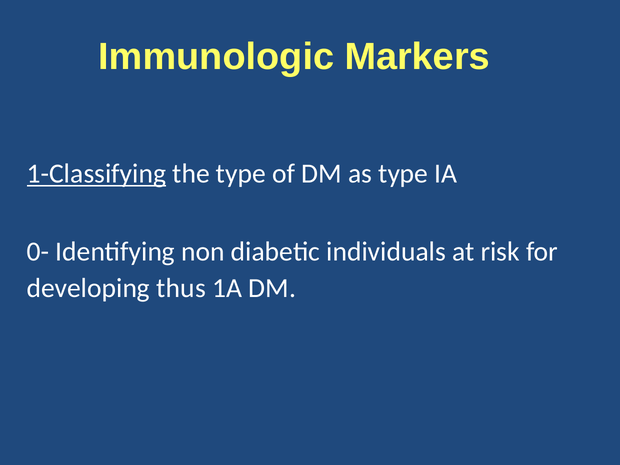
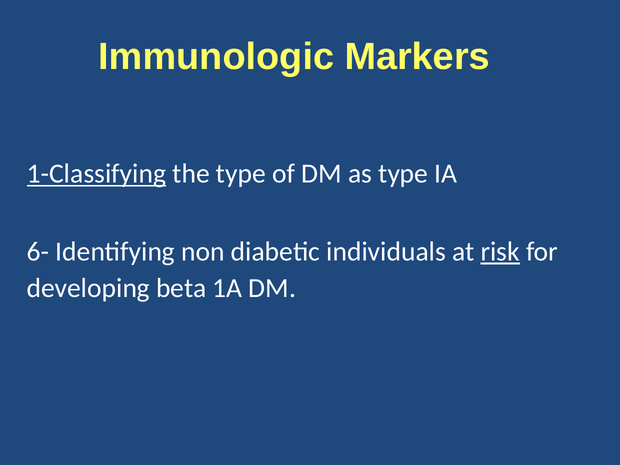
0-: 0- -> 6-
risk underline: none -> present
thus: thus -> beta
